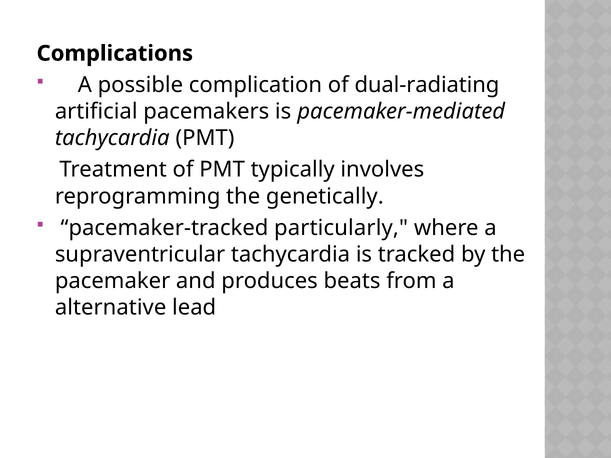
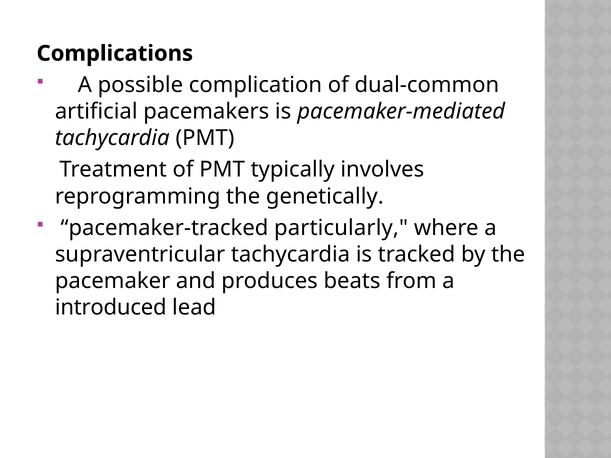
dual-radiating: dual-radiating -> dual-common
alternative: alternative -> introduced
